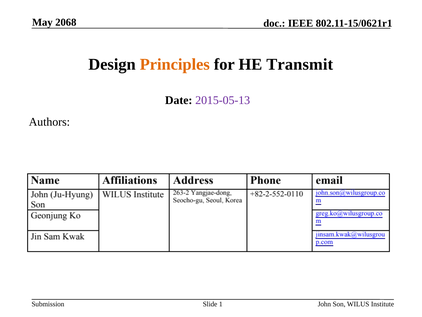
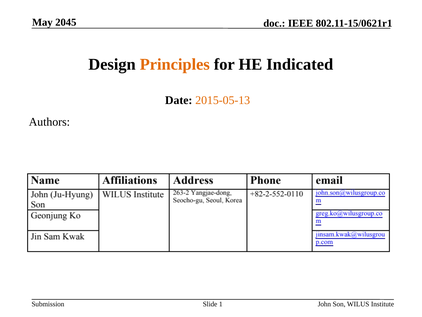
2068: 2068 -> 2045
Transmit: Transmit -> Indicated
2015-05-13 colour: purple -> orange
